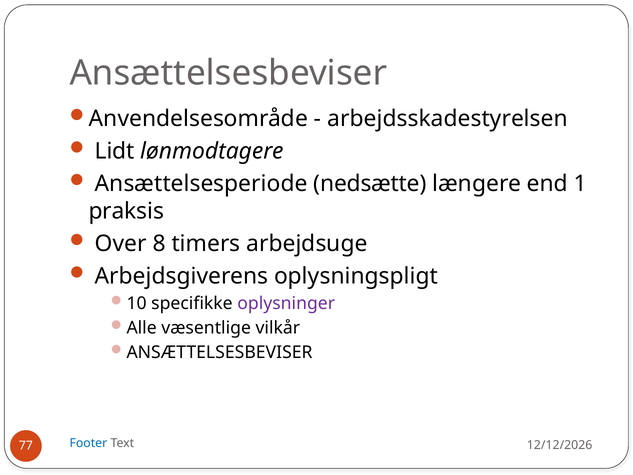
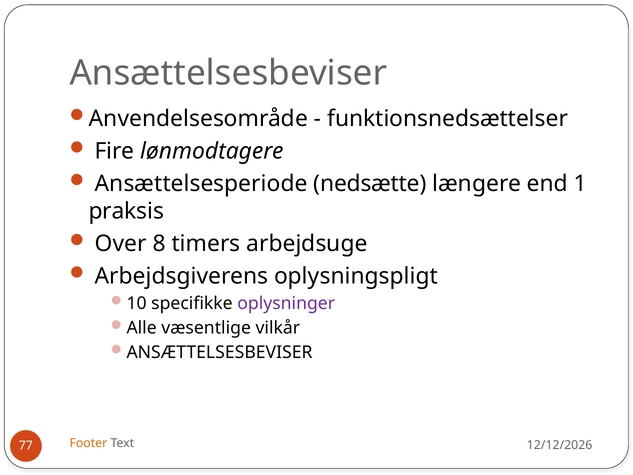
arbejdsskadestyrelsen: arbejdsskadestyrelsen -> funktionsnedsættelser
Lidt: Lidt -> Fire
Footer colour: blue -> orange
